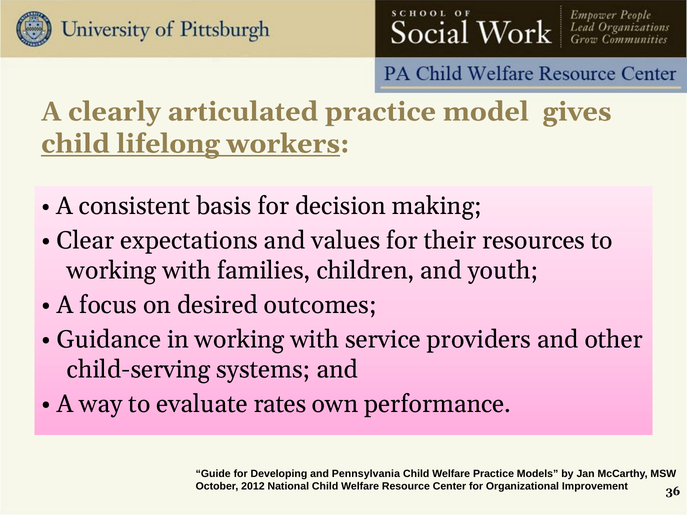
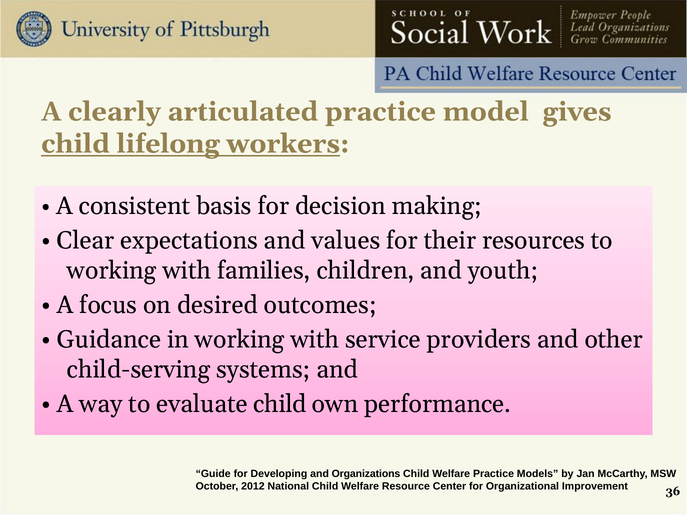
evaluate rates: rates -> child
Pennsylvania: Pennsylvania -> Organizations
